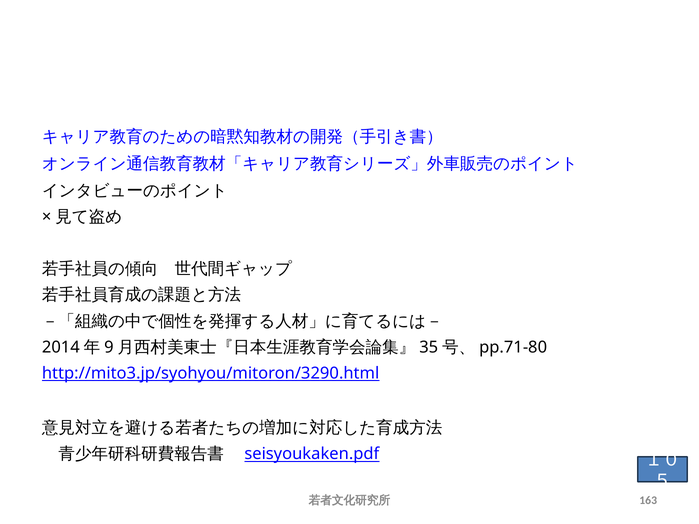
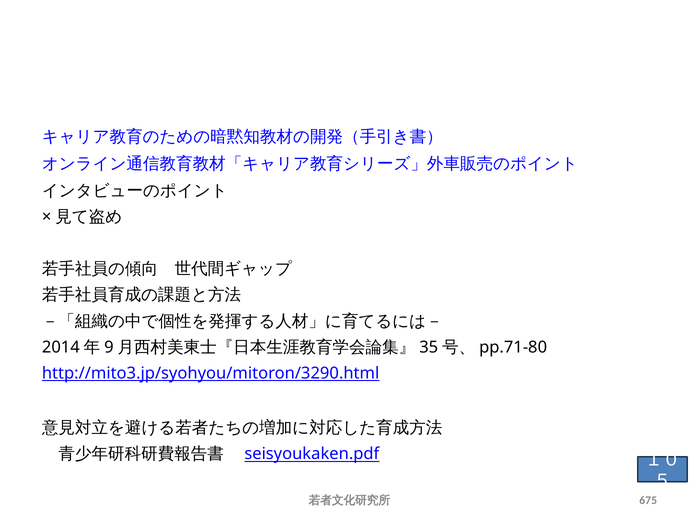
163: 163 -> 675
